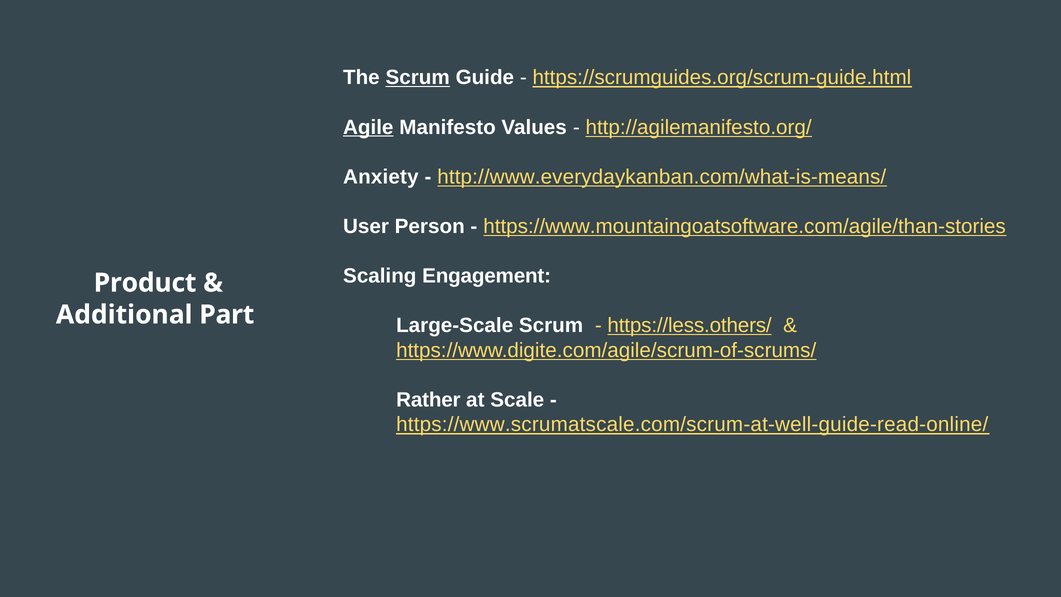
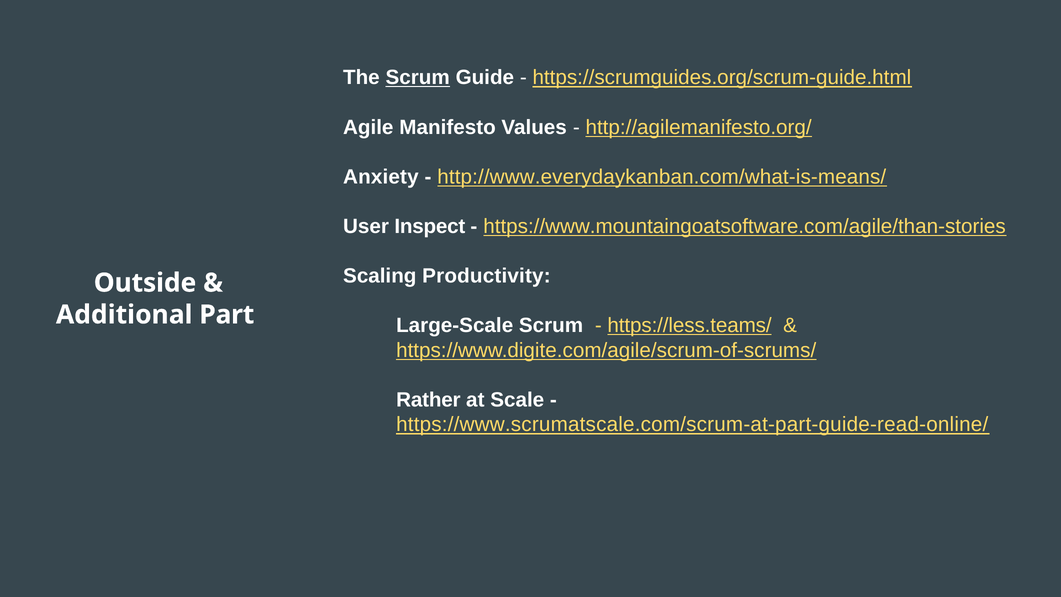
Agile underline: present -> none
Person: Person -> Inspect
Engagement: Engagement -> Productivity
Product: Product -> Outside
https://less.others/: https://less.others/ -> https://less.teams/
https://www.scrumatscale.com/scrum-at-well-guide-read-online/: https://www.scrumatscale.com/scrum-at-well-guide-read-online/ -> https://www.scrumatscale.com/scrum-at-part-guide-read-online/
